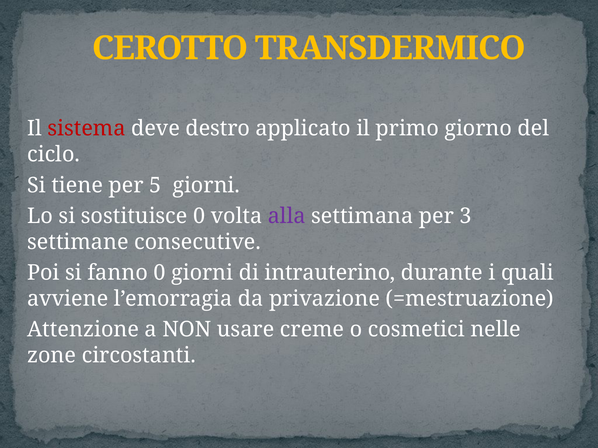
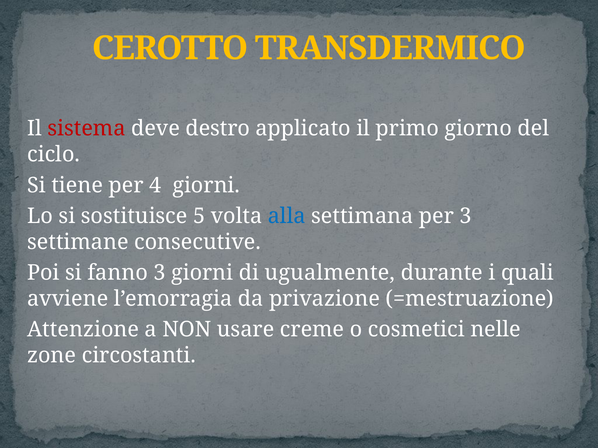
5: 5 -> 4
sostituisce 0: 0 -> 5
alla colour: purple -> blue
fanno 0: 0 -> 3
intrauterino: intrauterino -> ugualmente
